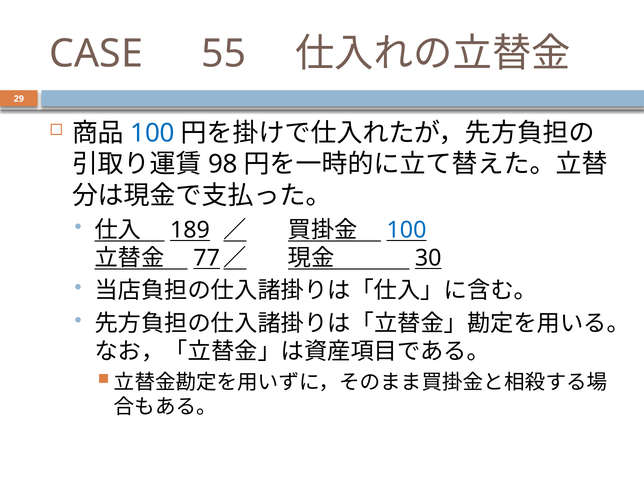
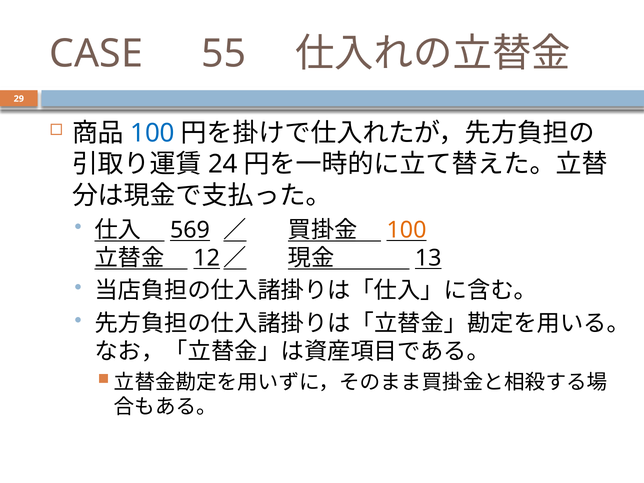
98: 98 -> 24
189: 189 -> 569
100 at (406, 230) colour: blue -> orange
77: 77 -> 12
30: 30 -> 13
